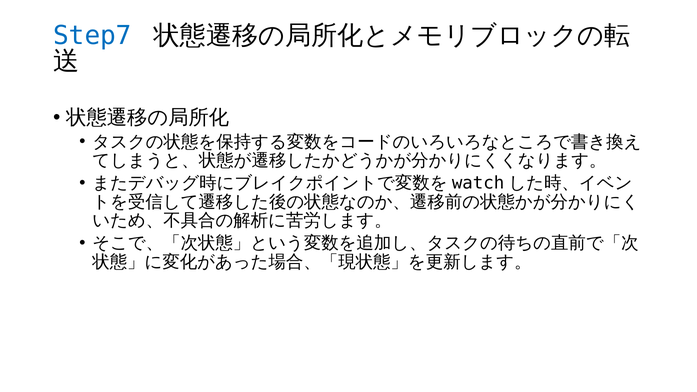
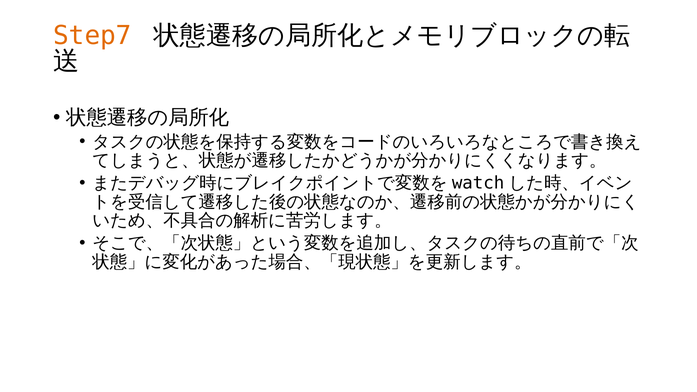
Step7 colour: blue -> orange
